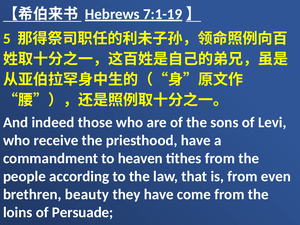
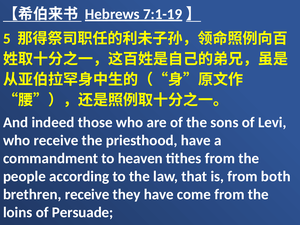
even: even -> both
brethren beauty: beauty -> receive
